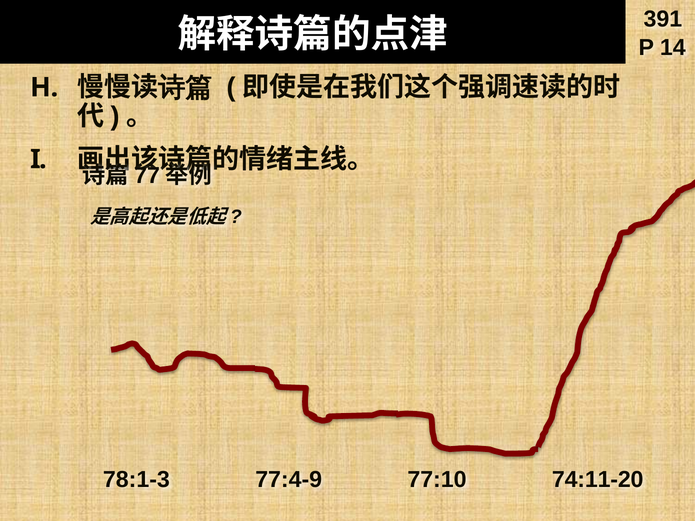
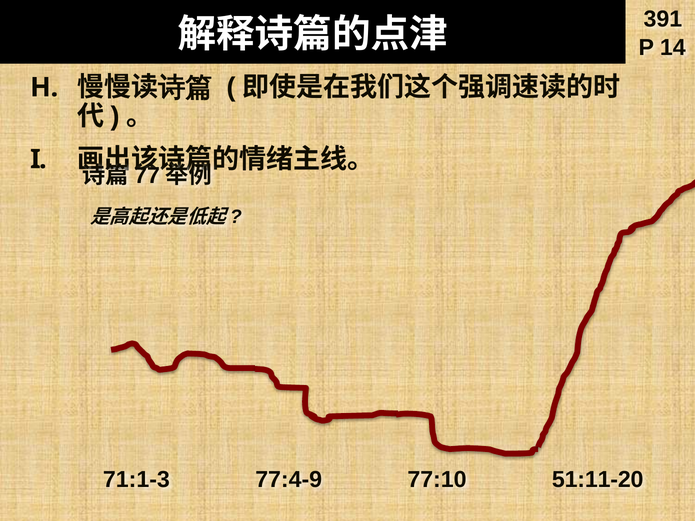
78:1-3: 78:1-3 -> 71:1-3
74:11-20: 74:11-20 -> 51:11-20
